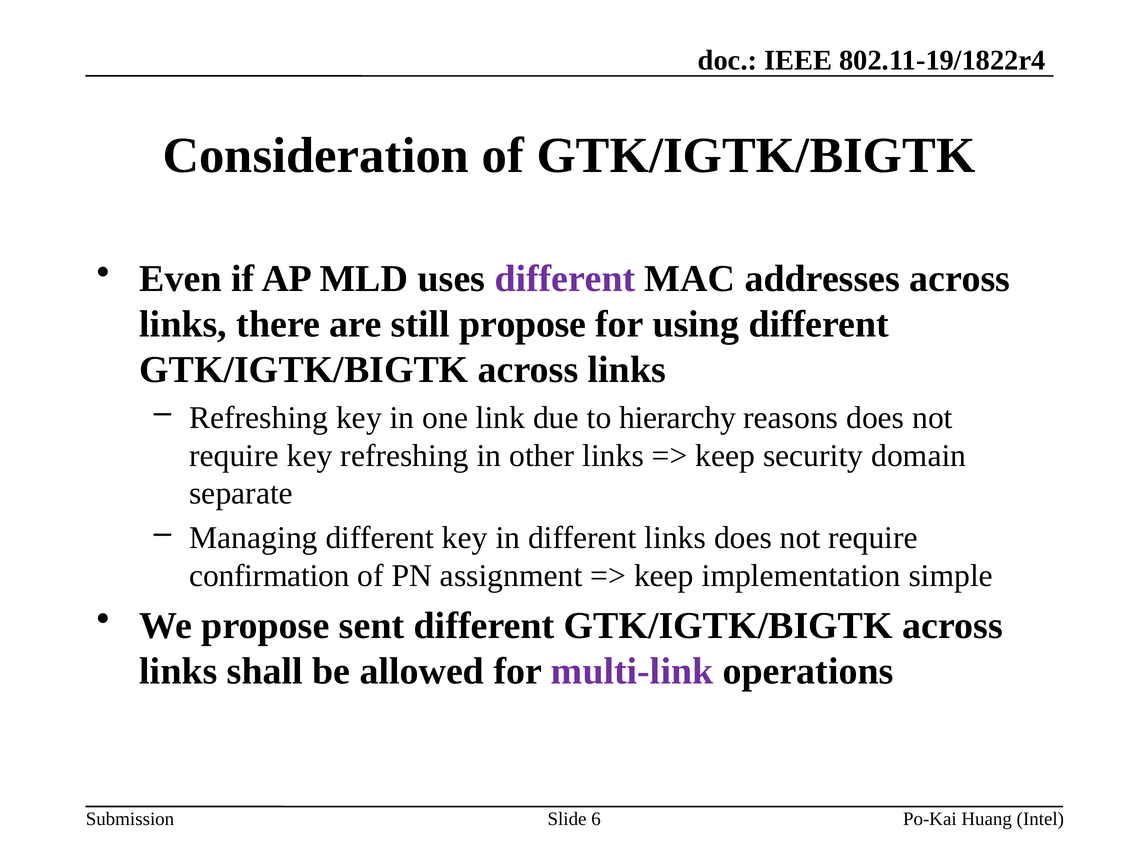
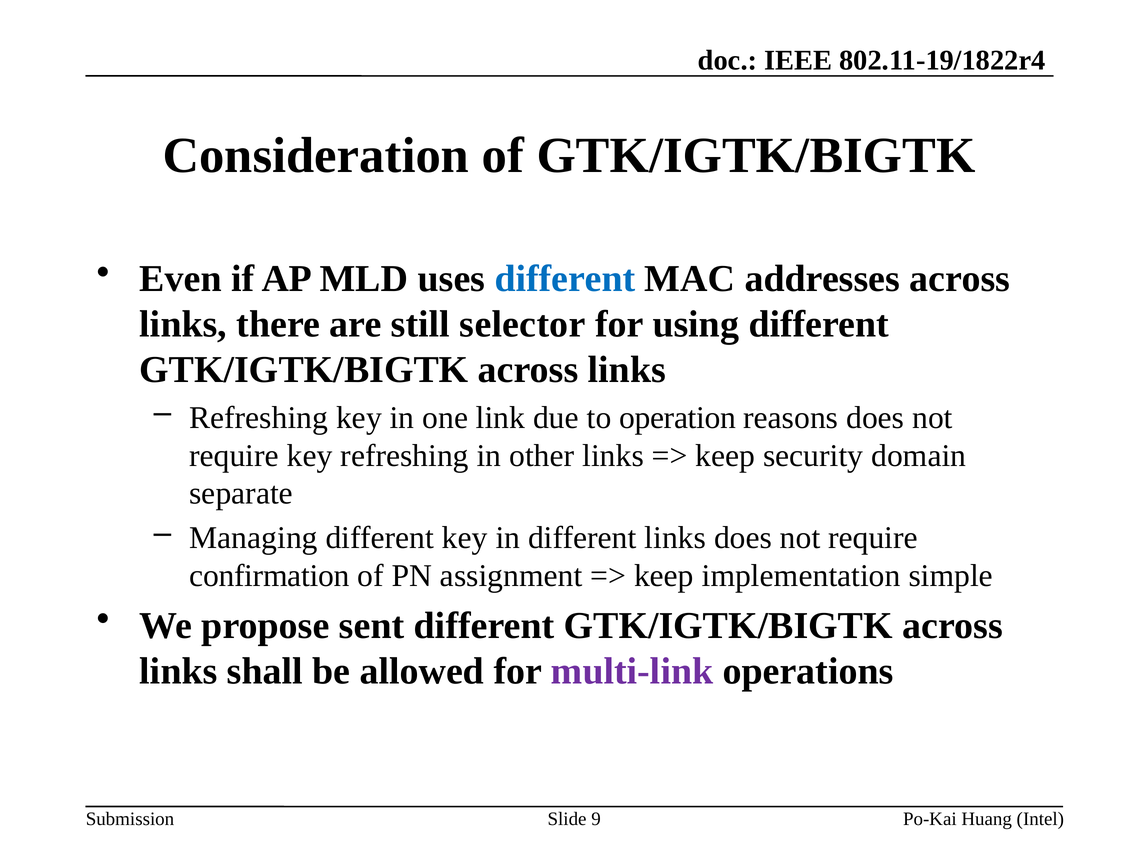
different at (565, 279) colour: purple -> blue
still propose: propose -> selector
hierarchy: hierarchy -> operation
6: 6 -> 9
